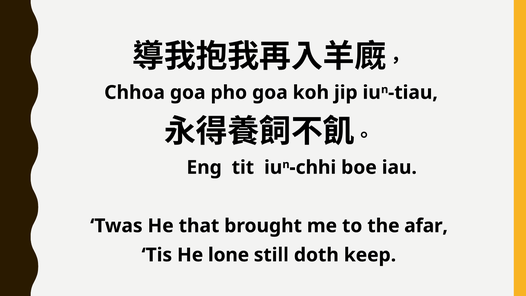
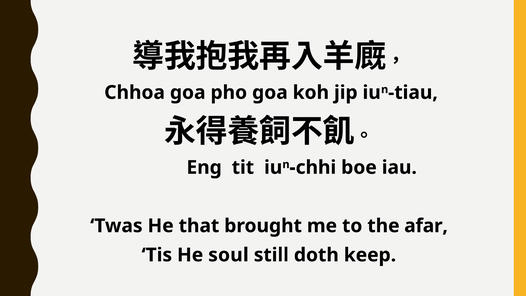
lone: lone -> soul
